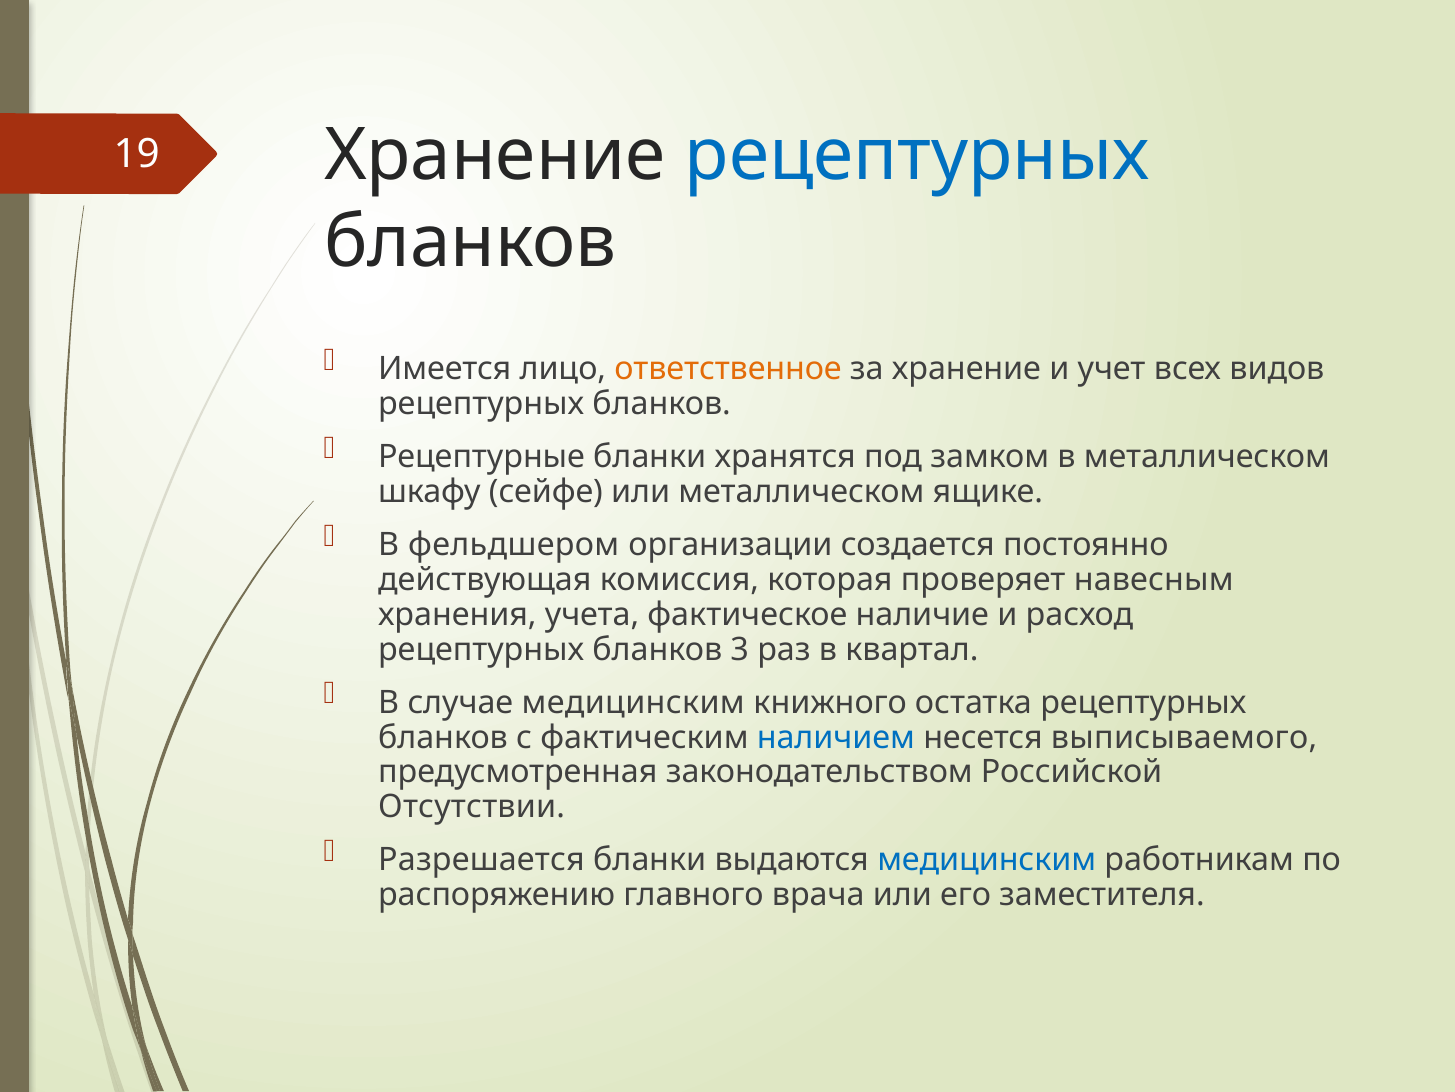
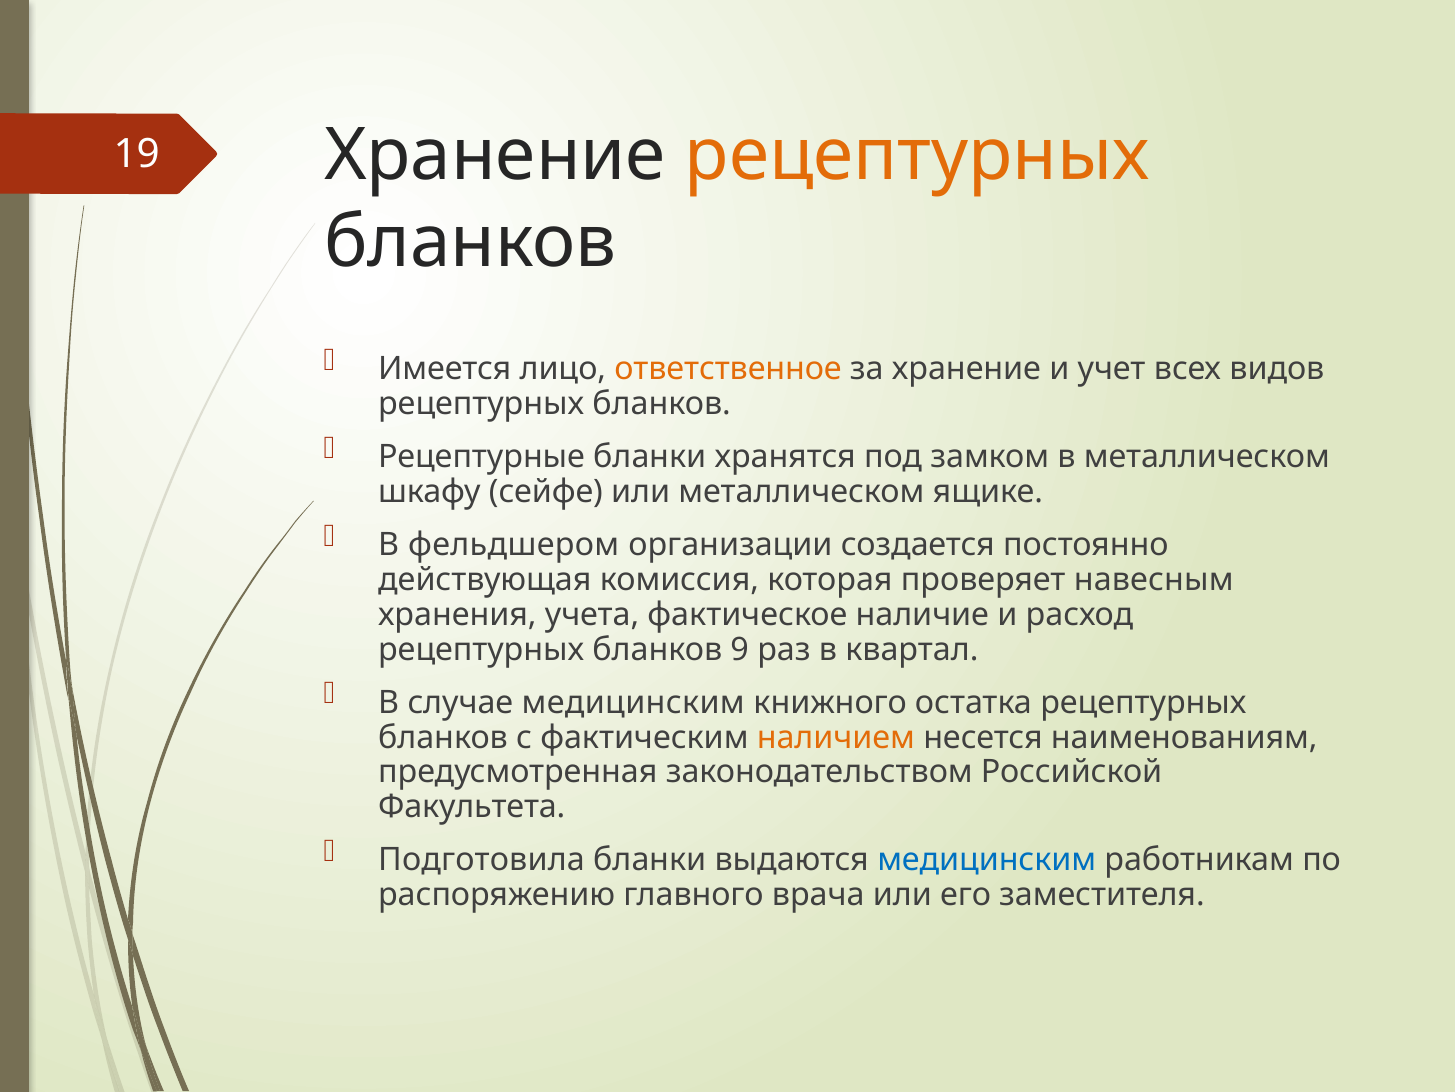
рецептурных at (917, 155) colour: blue -> orange
3: 3 -> 9
наличием colour: blue -> orange
выписываемого: выписываемого -> наименованиям
Отсутствии: Отсутствии -> Факультета
Разрешается: Разрешается -> Подготовила
